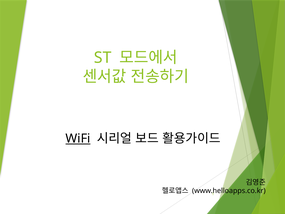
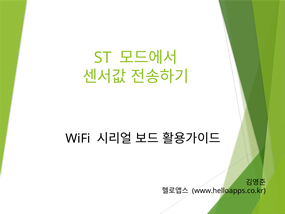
WiFi underline: present -> none
